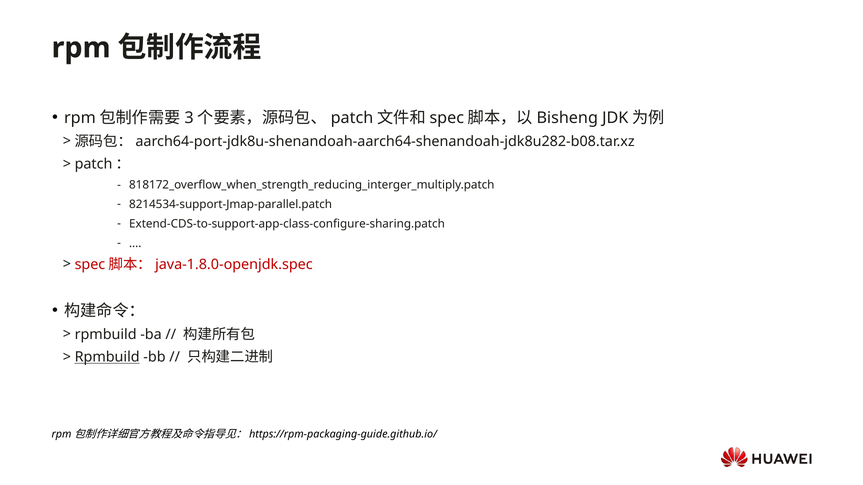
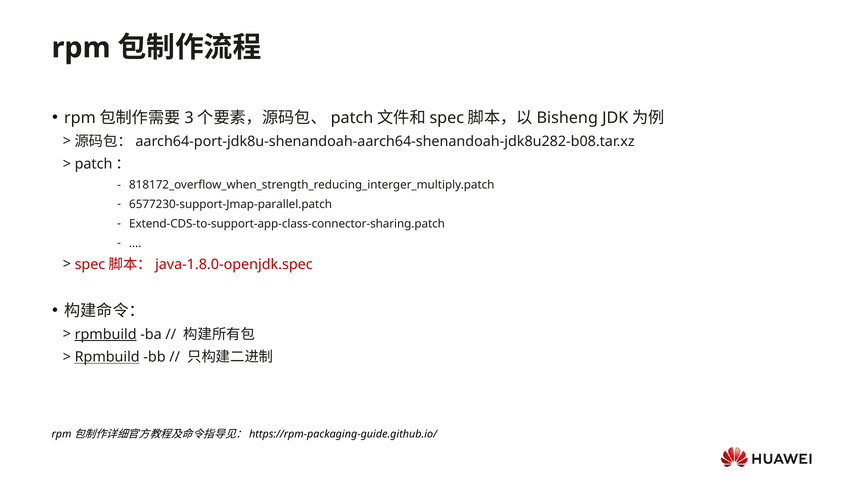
8214534-support-Jmap-parallel.patch: 8214534-support-Jmap-parallel.patch -> 6577230-support-Jmap-parallel.patch
Extend-CDS-to-support-app-class-configure-sharing.patch: Extend-CDS-to-support-app-class-configure-sharing.patch -> Extend-CDS-to-support-app-class-connector-sharing.patch
rpmbuild at (106, 335) underline: none -> present
